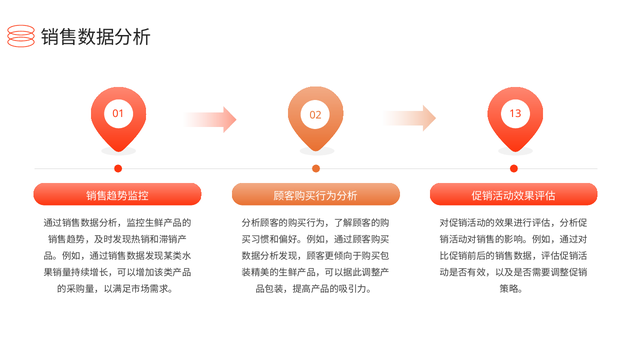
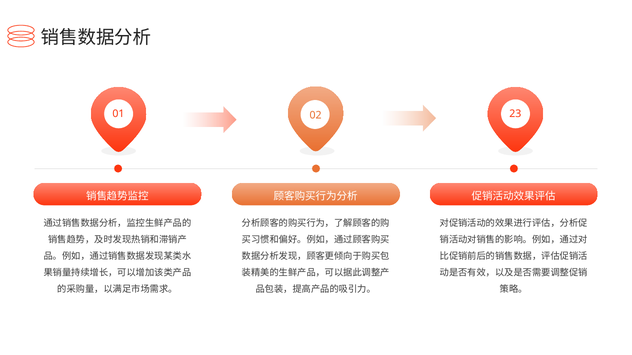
13: 13 -> 23
